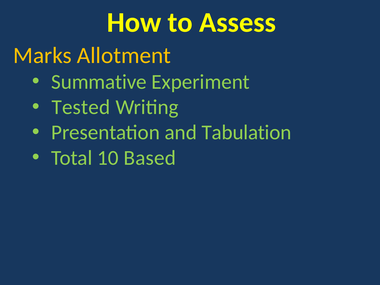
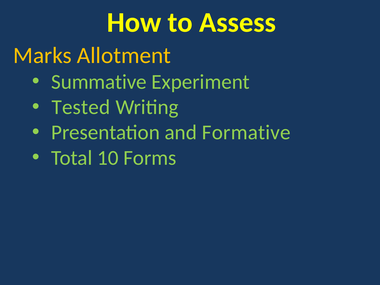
Tabulation: Tabulation -> Formative
Based: Based -> Forms
